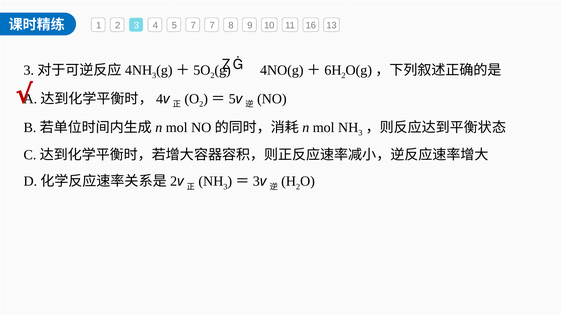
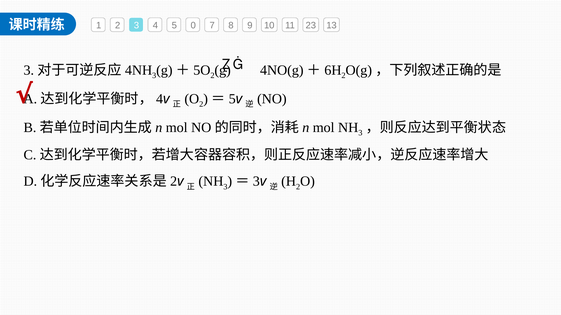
5 7: 7 -> 0
16: 16 -> 23
